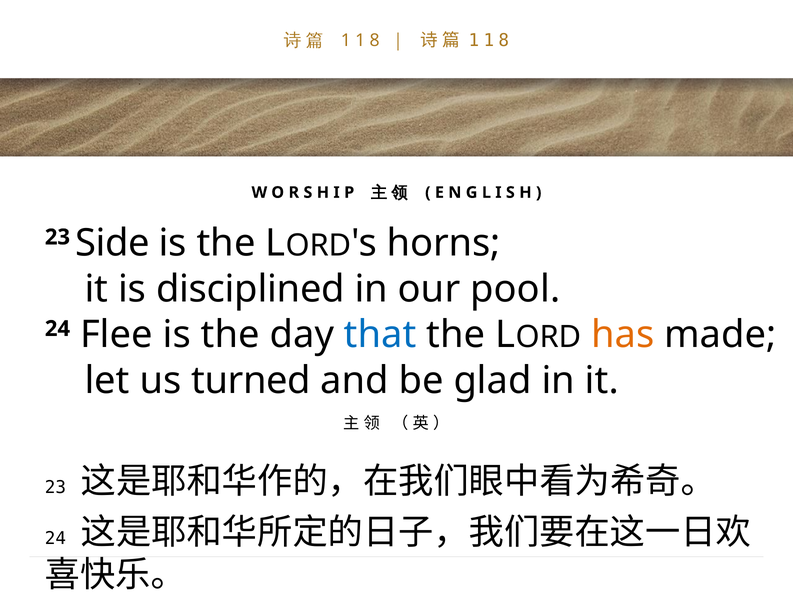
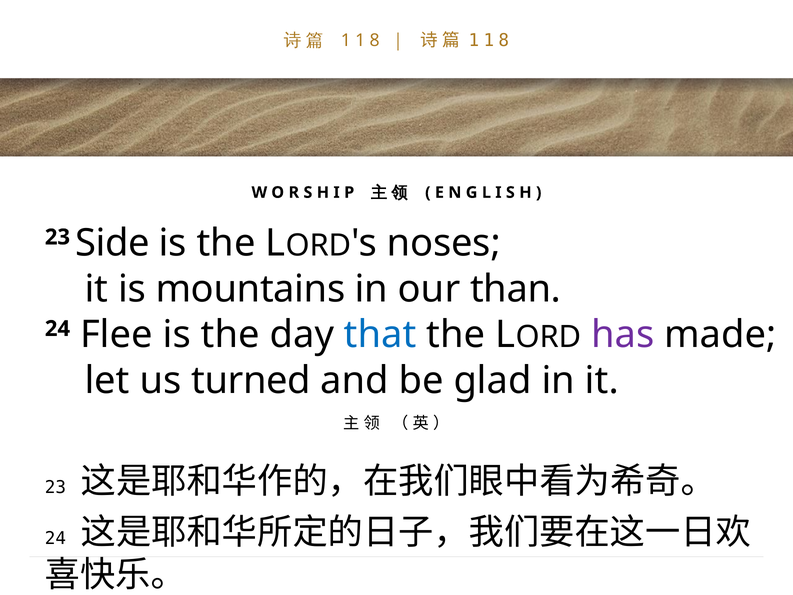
horns: horns -> noses
disciplined: disciplined -> mountains
pool: pool -> than
has colour: orange -> purple
